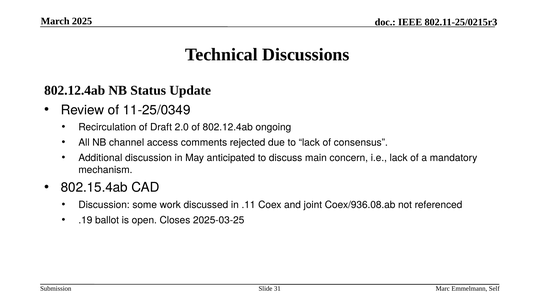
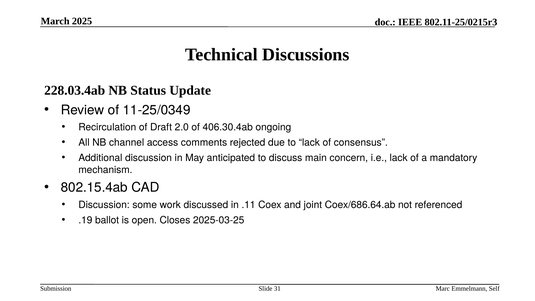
802.12.4ab at (75, 91): 802.12.4ab -> 228.03.4ab
of 802.12.4ab: 802.12.4ab -> 406.30.4ab
Coex/936.08.ab: Coex/936.08.ab -> Coex/686.64.ab
